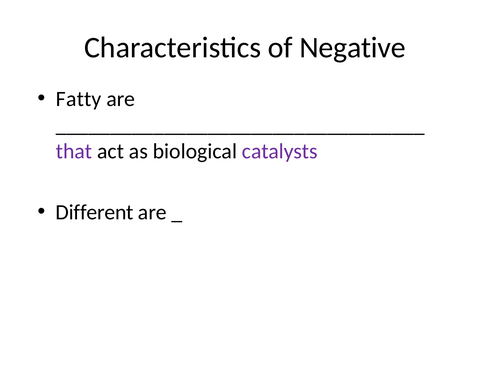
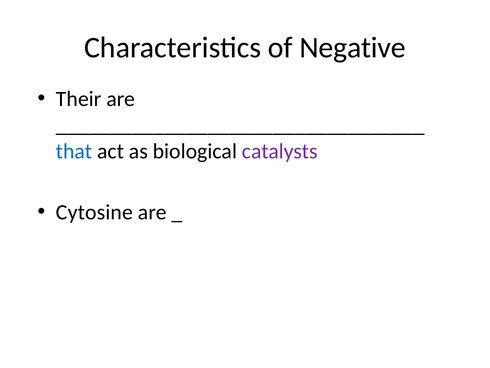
Fatty: Fatty -> Their
that colour: purple -> blue
Different: Different -> Cytosine
